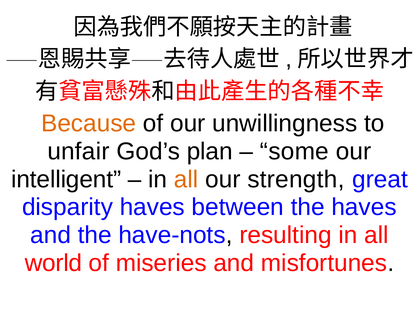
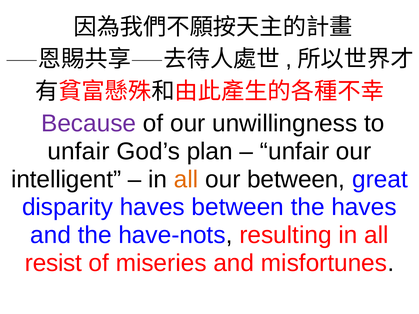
Because colour: orange -> purple
some at (294, 152): some -> unfair
our strength: strength -> between
world: world -> resist
